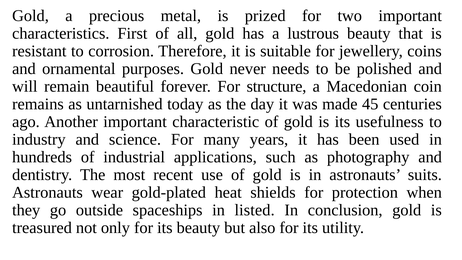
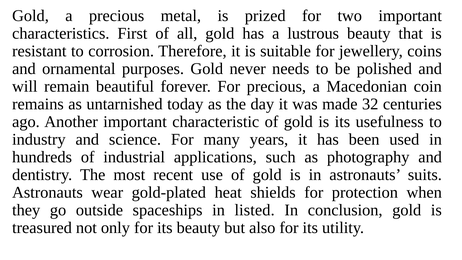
For structure: structure -> precious
45: 45 -> 32
